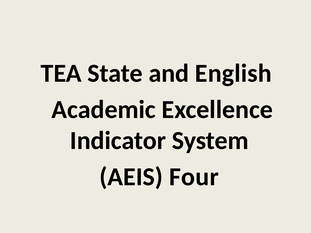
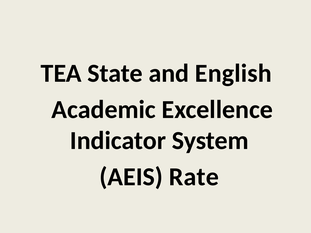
Four: Four -> Rate
